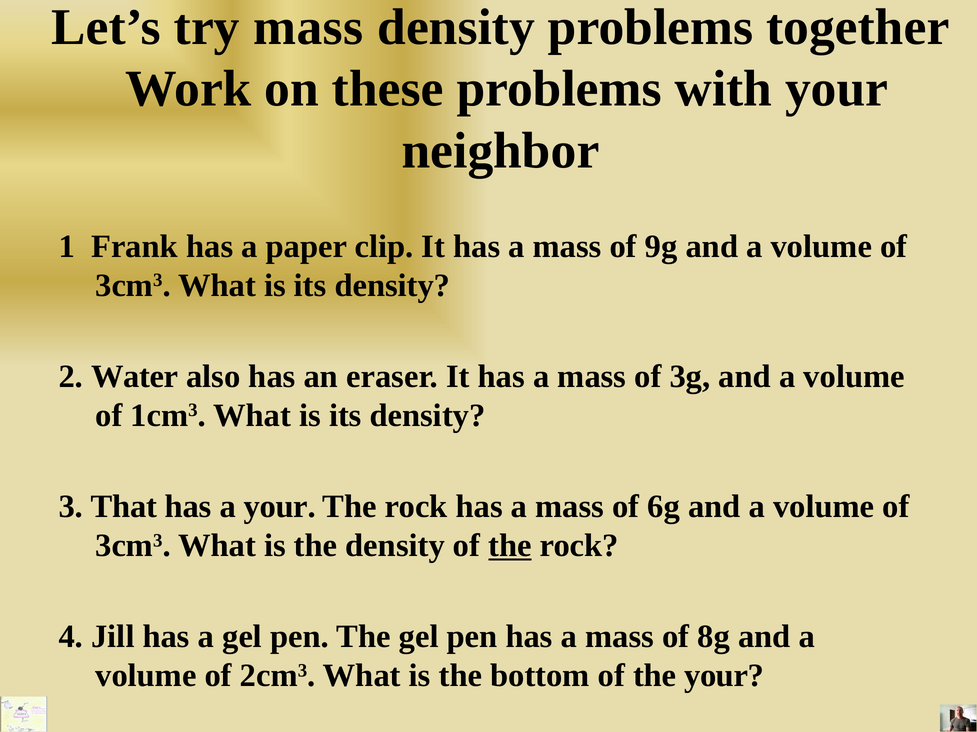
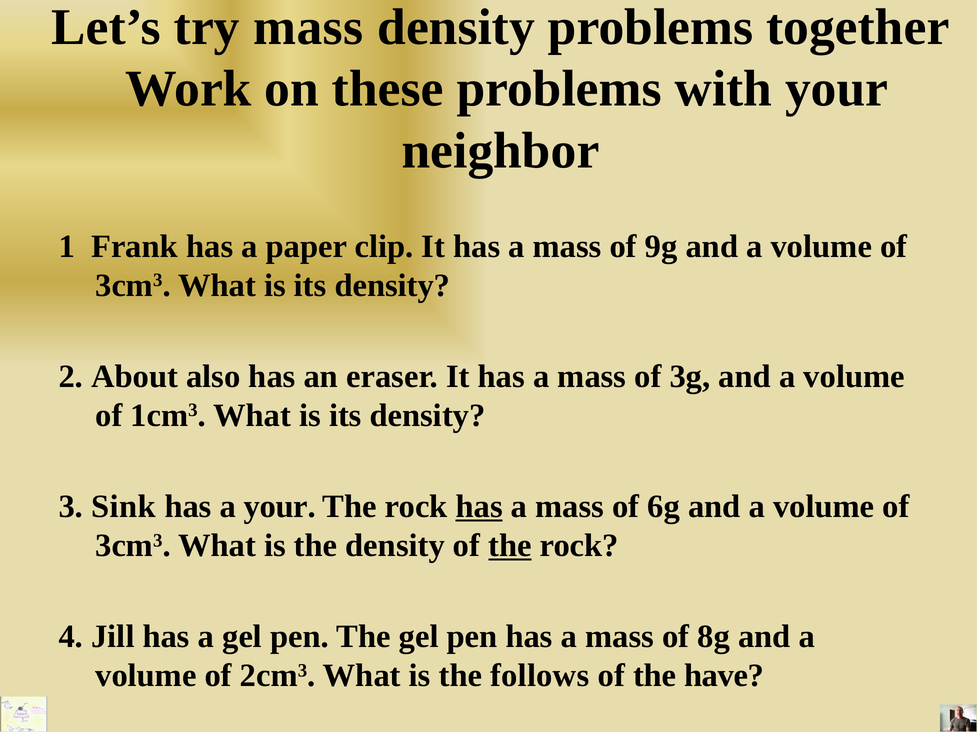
Water: Water -> About
That: That -> Sink
has at (479, 507) underline: none -> present
bottom: bottom -> follows
the your: your -> have
